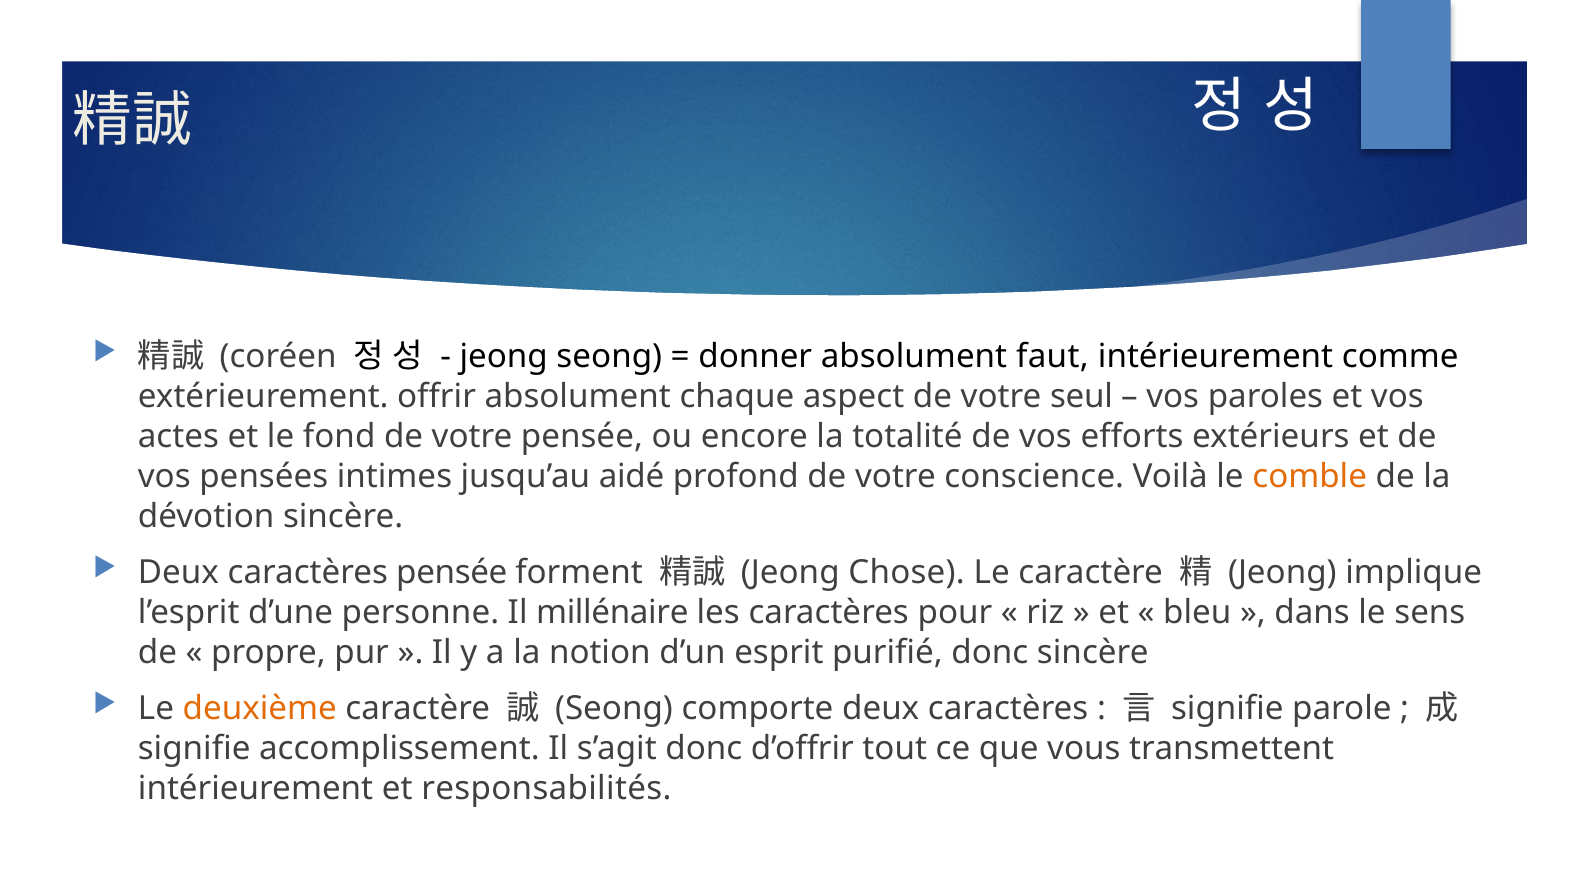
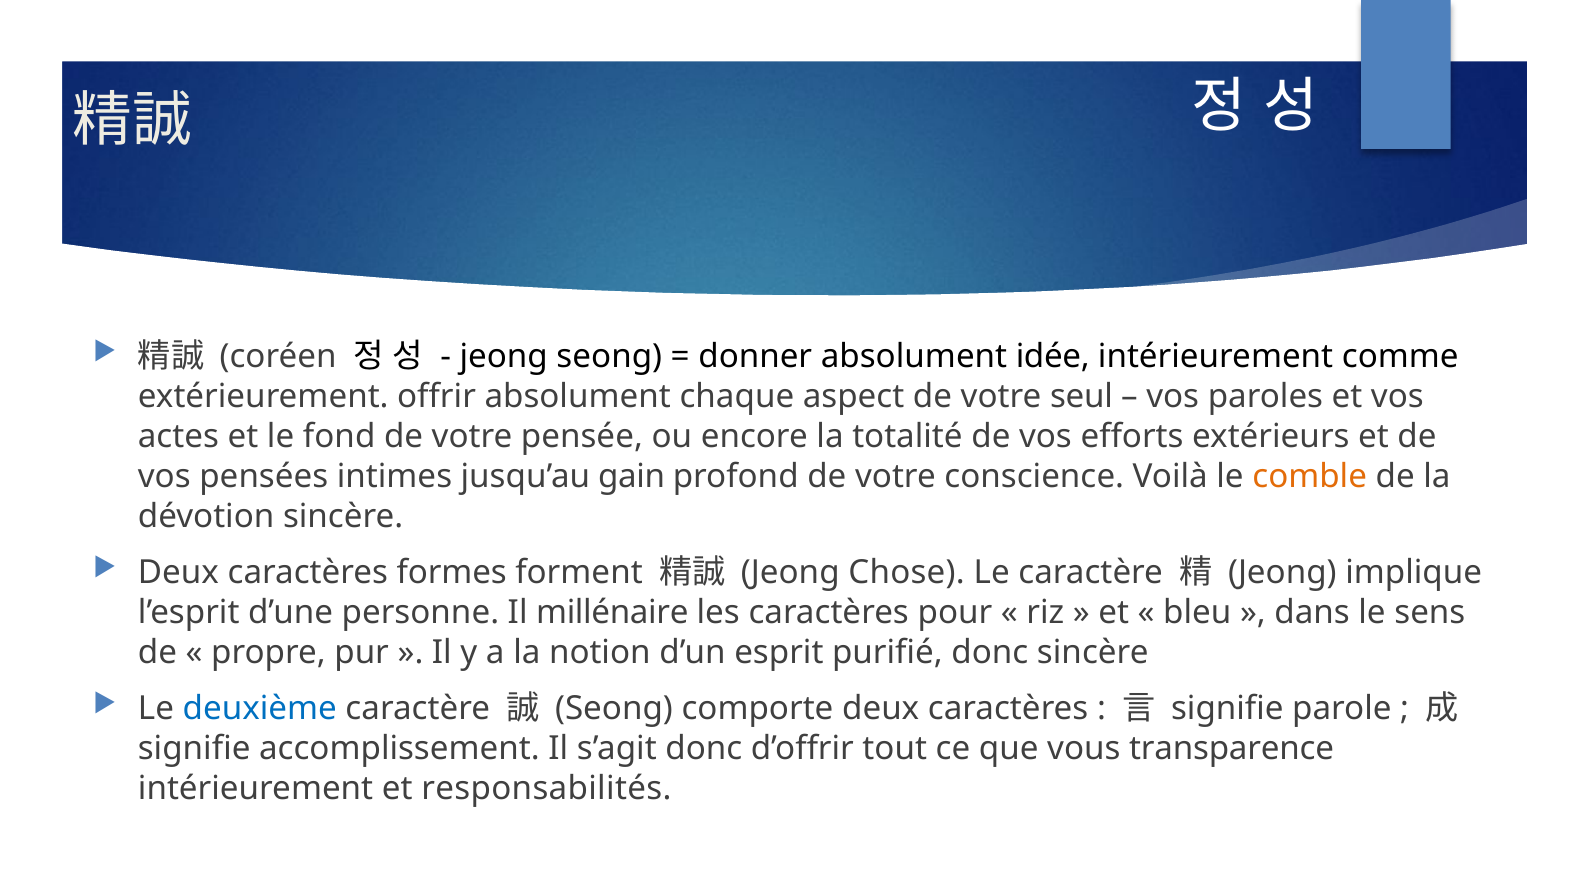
faut: faut -> idée
aidé: aidé -> gain
caractères pensée: pensée -> formes
deuxième colour: orange -> blue
transmettent: transmettent -> transparence
